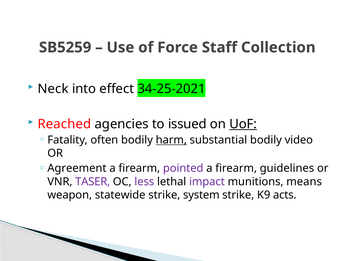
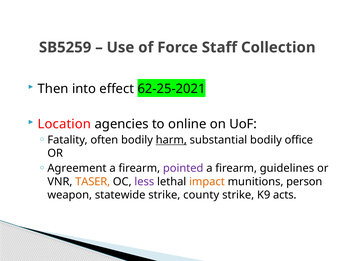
Neck: Neck -> Then
34-25-2021: 34-25-2021 -> 62-25-2021
Reached: Reached -> Location
issued: issued -> online
UoF underline: present -> none
video: video -> office
TASER colour: purple -> orange
impact colour: purple -> orange
means: means -> person
system: system -> county
